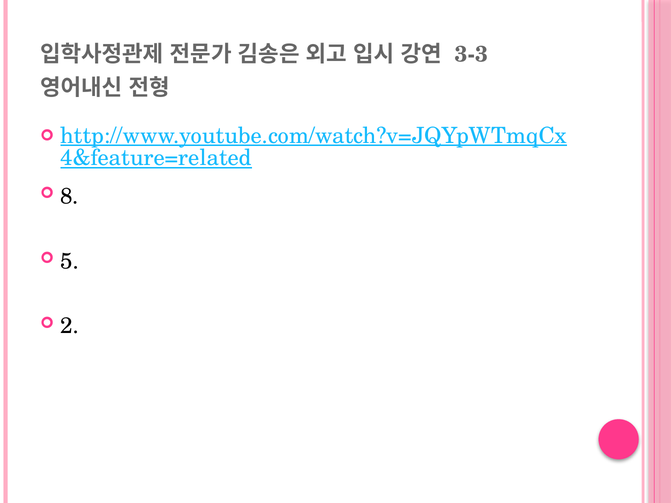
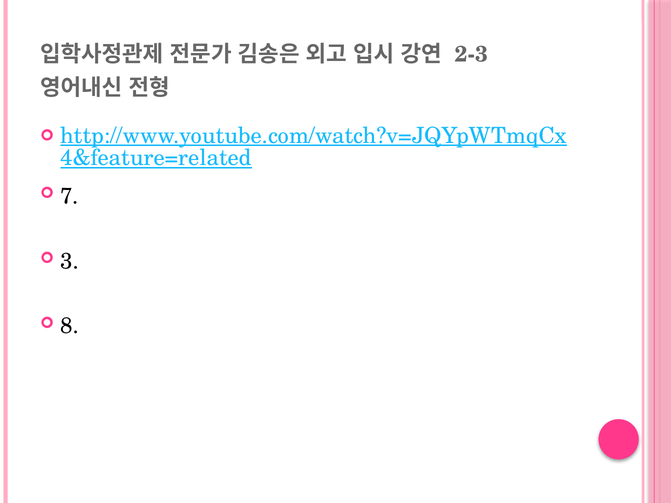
3-3: 3-3 -> 2-3
8: 8 -> 7
5: 5 -> 3
2: 2 -> 8
